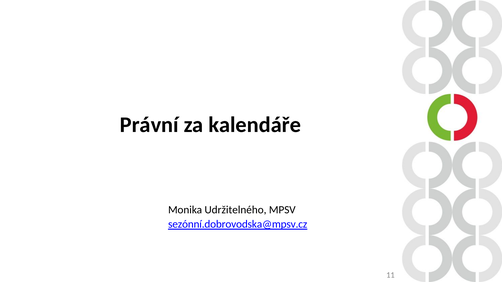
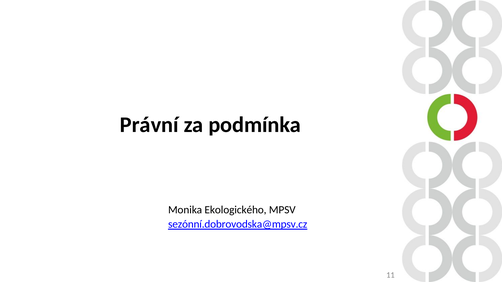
kalendáře: kalendáře -> podmínka
Udržitelného: Udržitelného -> Ekologického
